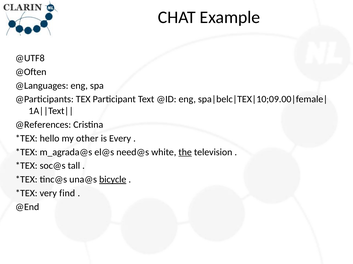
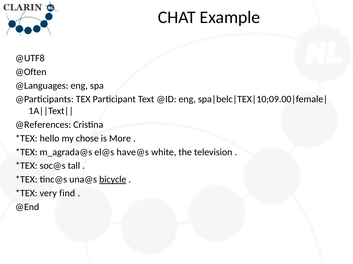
other: other -> chose
Every: Every -> More
need@s: need@s -> have@s
the underline: present -> none
